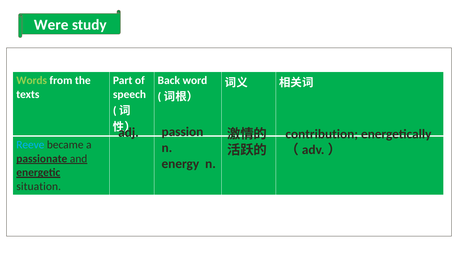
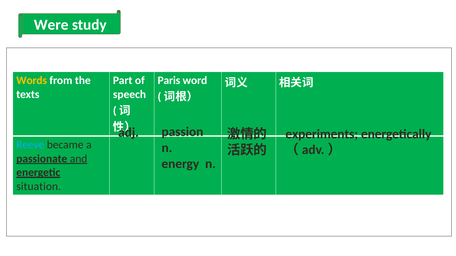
Words colour: light green -> yellow
Back: Back -> Paris
contribution: contribution -> experiments
